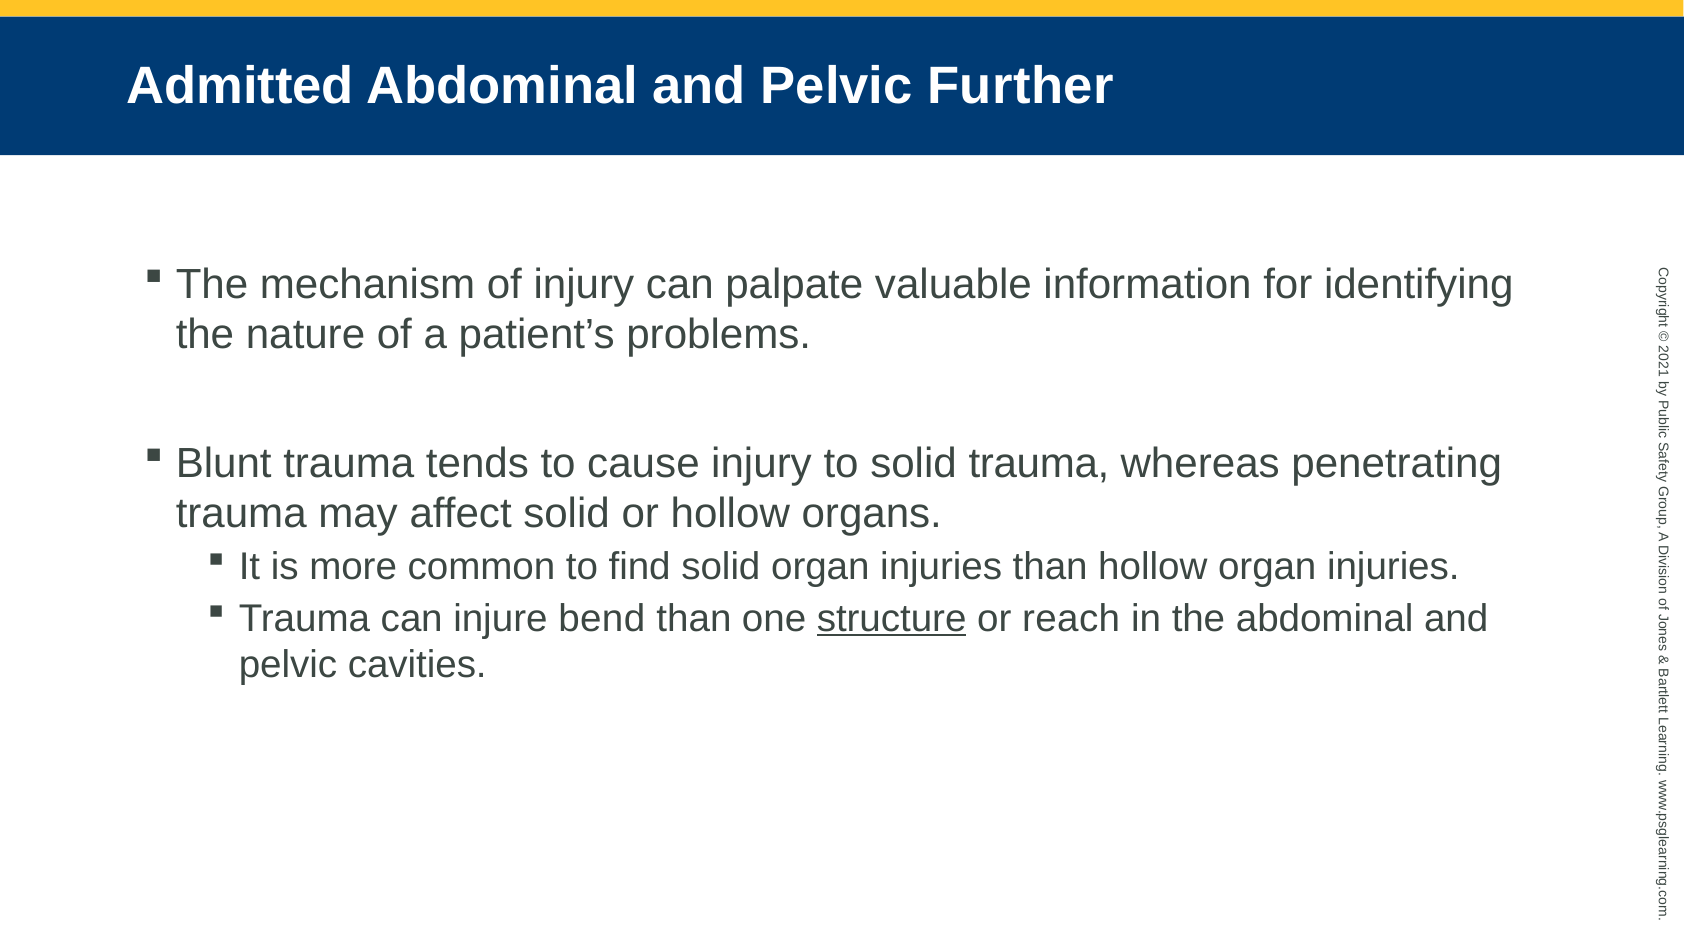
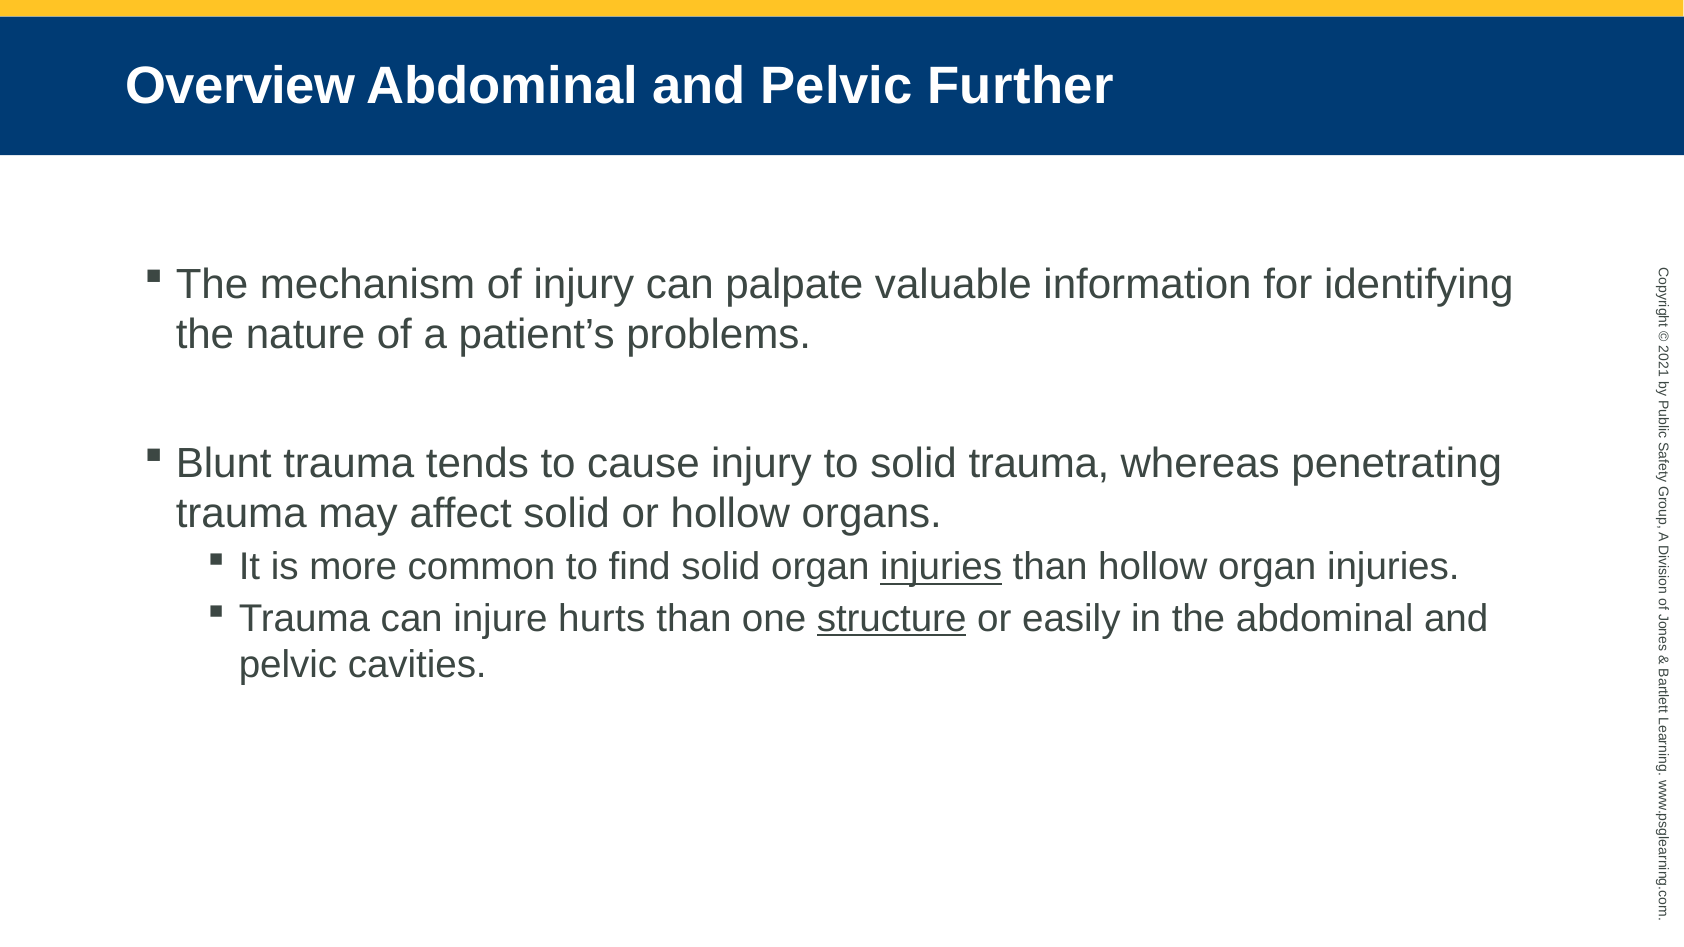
Admitted: Admitted -> Overview
injuries at (941, 567) underline: none -> present
bend: bend -> hurts
reach: reach -> easily
